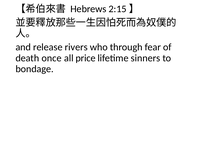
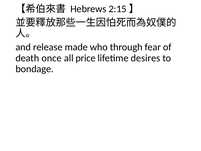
rivers: rivers -> made
sinners: sinners -> desires
